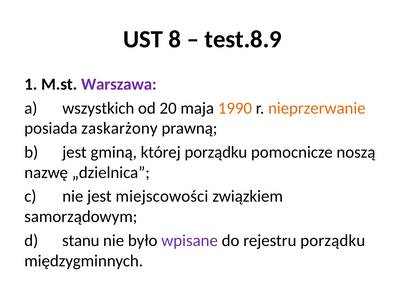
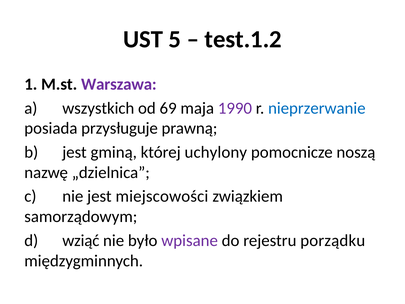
8: 8 -> 5
test.8.9: test.8.9 -> test.1.2
20: 20 -> 69
1990 colour: orange -> purple
nieprzerwanie colour: orange -> blue
zaskarżony: zaskarżony -> przysługuje
której porządku: porządku -> uchylony
stanu: stanu -> wziąć
